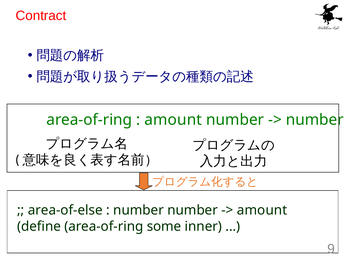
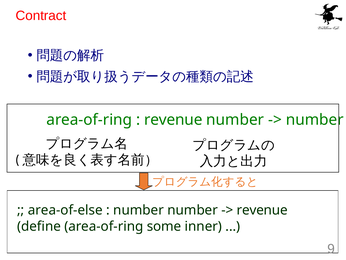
amount at (173, 120): amount -> revenue
amount at (262, 210): amount -> revenue
